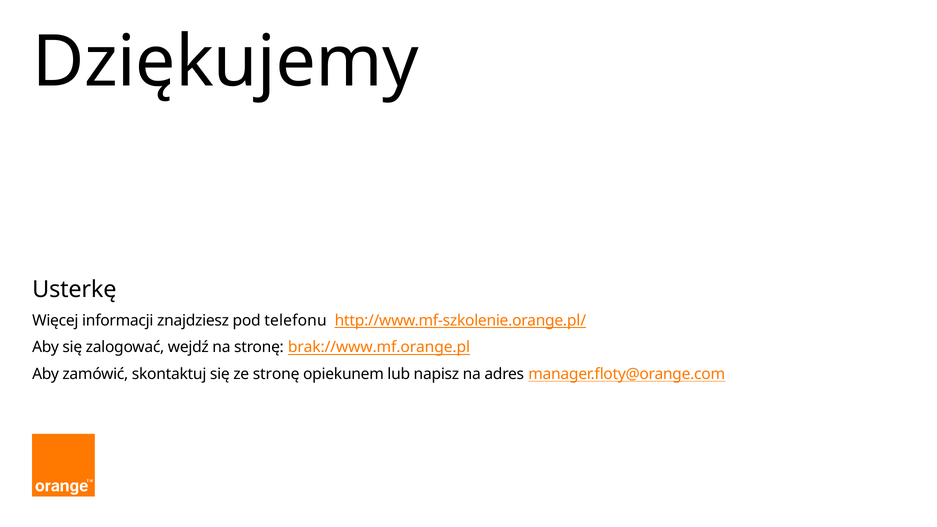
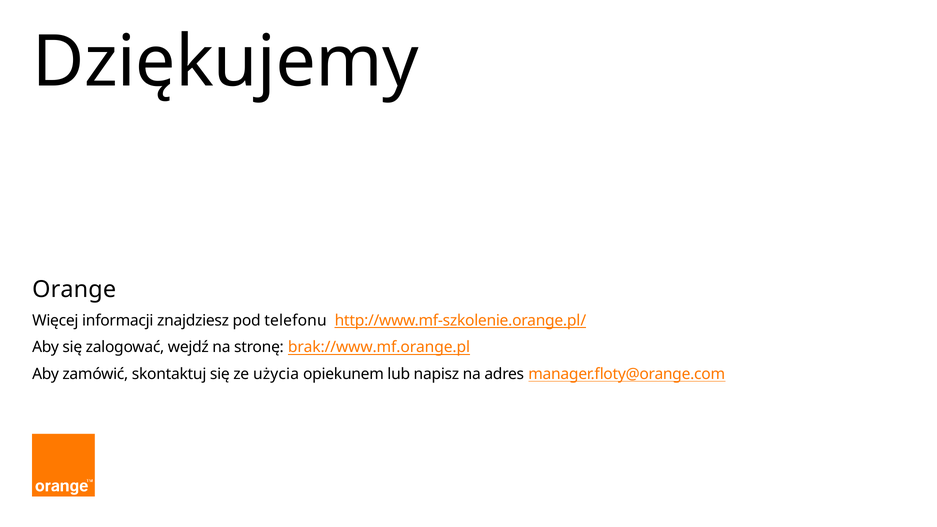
Usterkę: Usterkę -> Orange
ze stronę: stronę -> użycia
